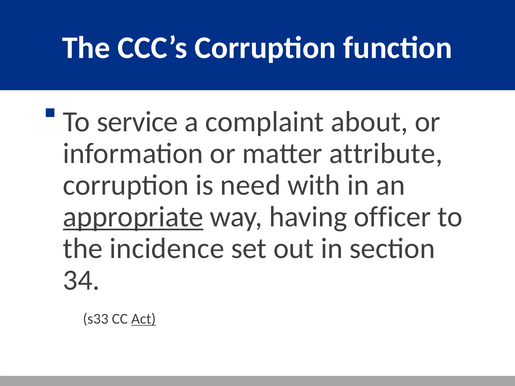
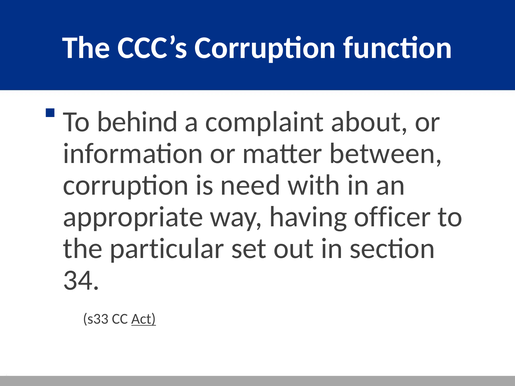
service: service -> behind
attribute: attribute -> between
appropriate underline: present -> none
incidence: incidence -> particular
